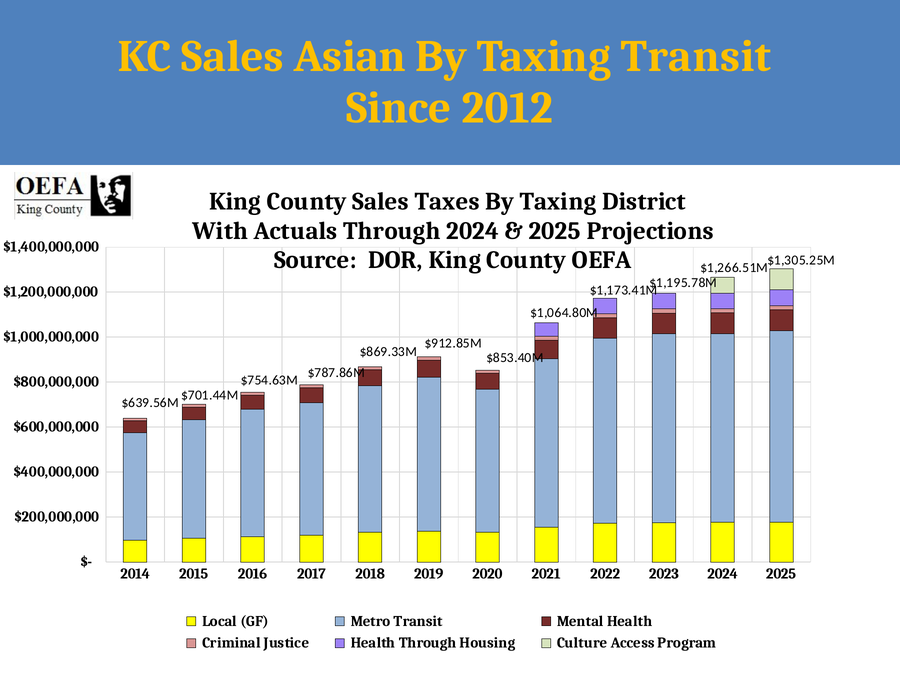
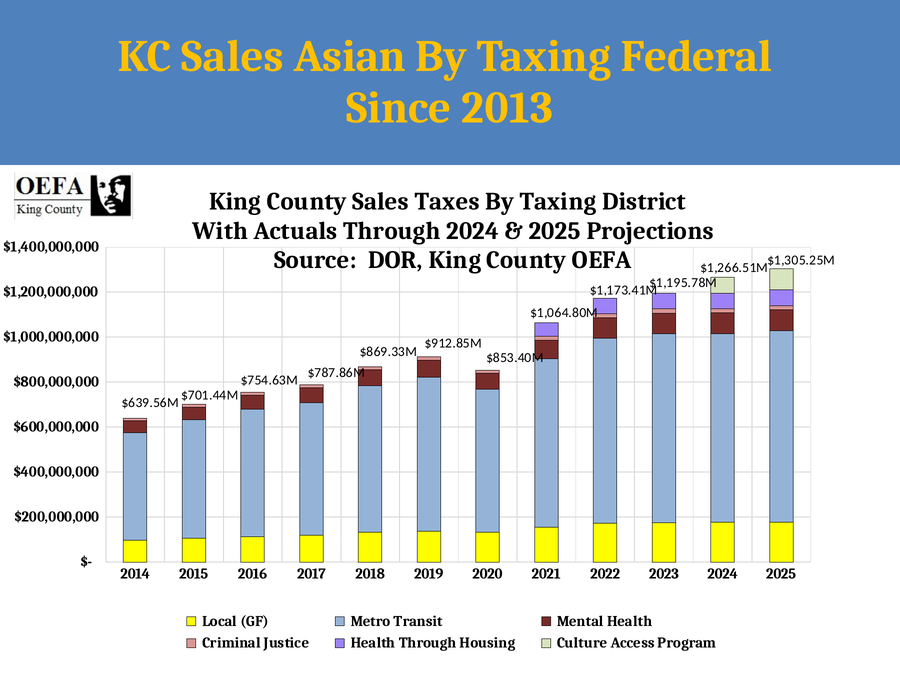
Taxing Transit: Transit -> Federal
2012: 2012 -> 2013
